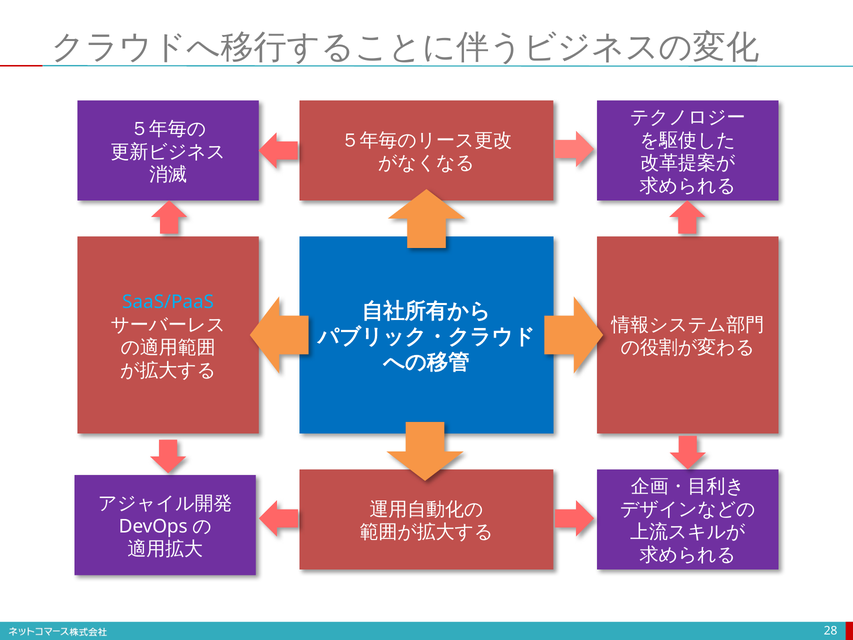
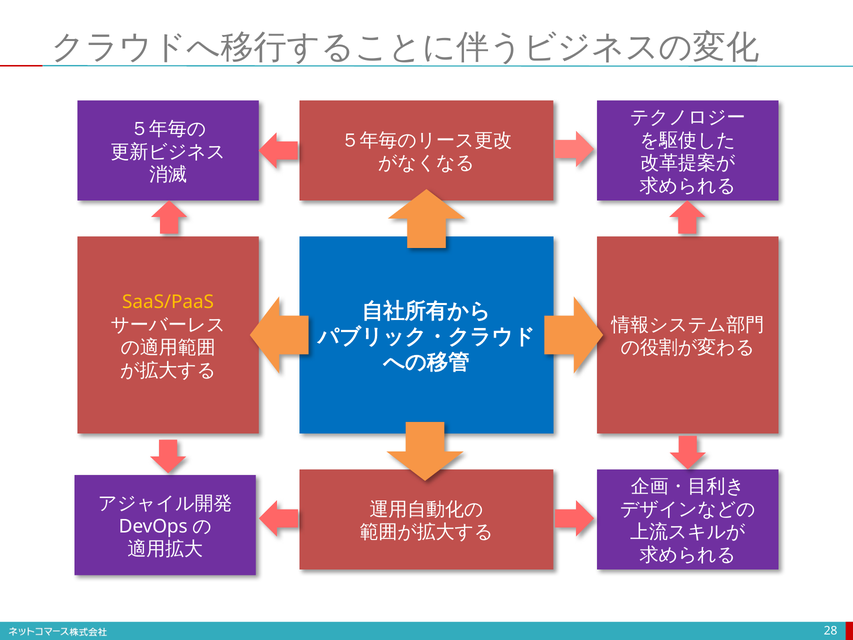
SaaS/PaaS colour: light blue -> yellow
